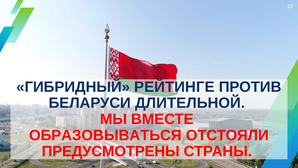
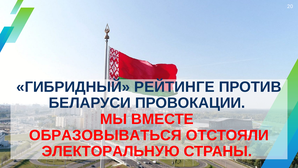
ДЛИТЕЛЬНОЙ: ДЛИТЕЛЬНОЙ -> ПРОВОКАЦИИ
ПРЕДУСМОТРЕНЫ: ПРЕДУСМОТРЕНЫ -> ЭЛЕКТОРАЛЬНУЮ
